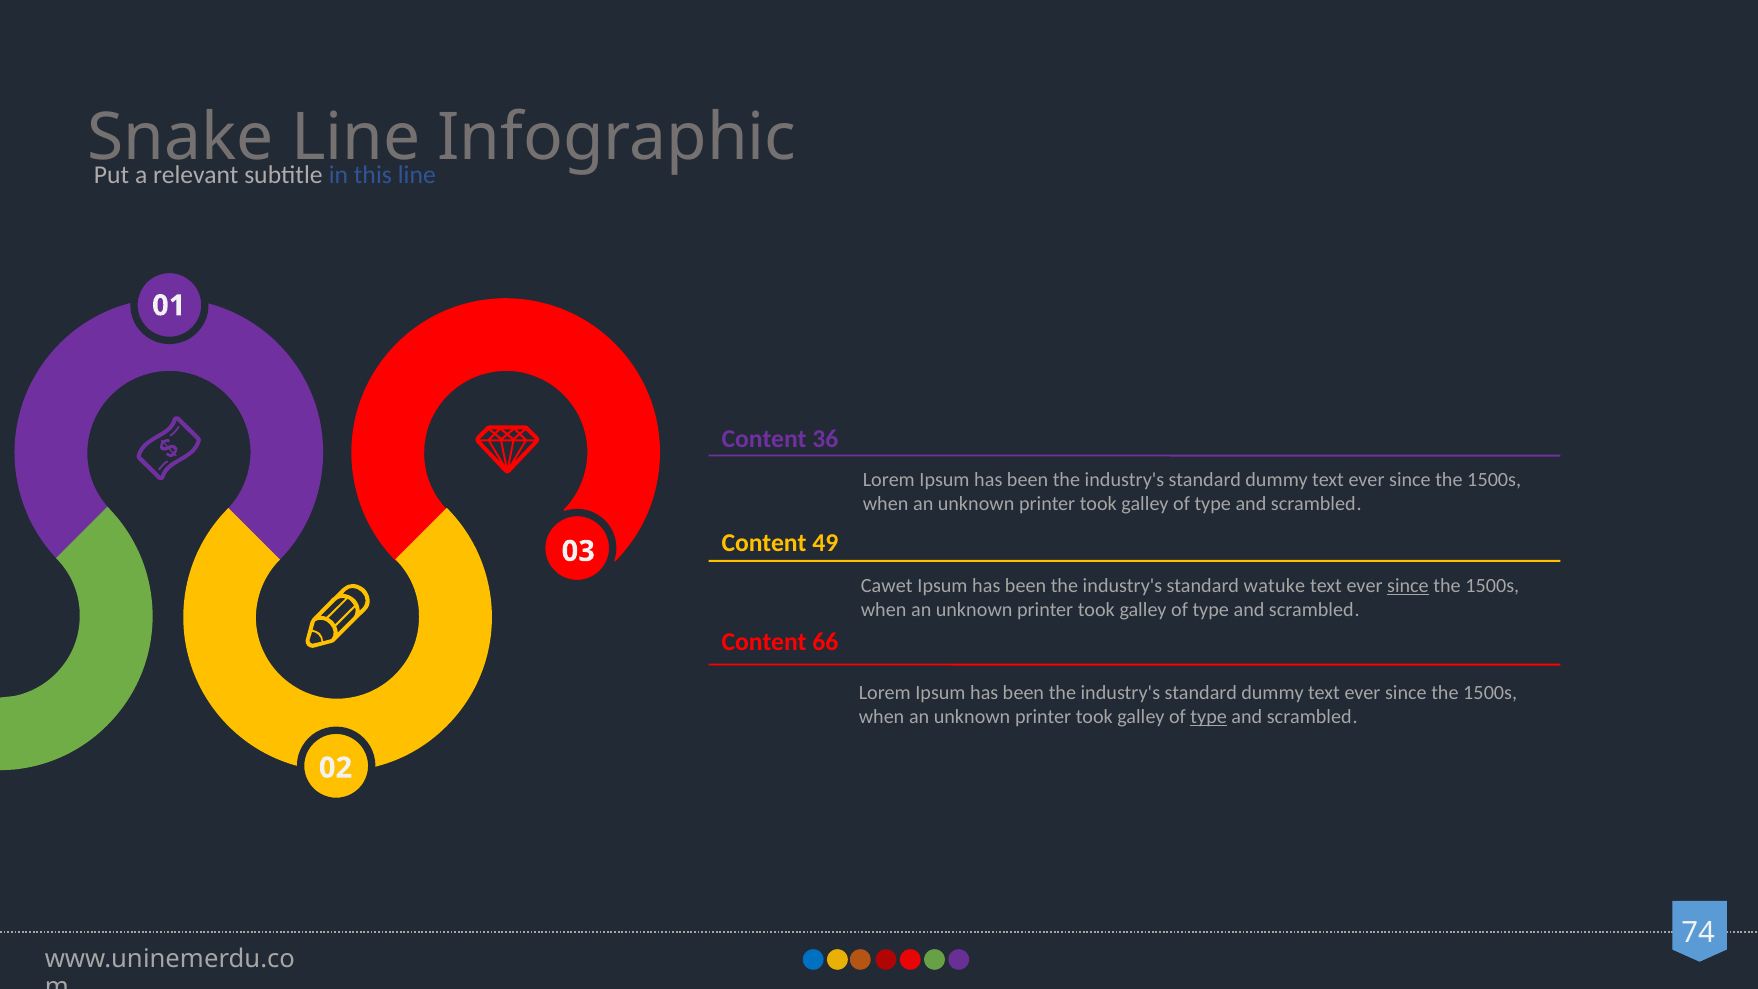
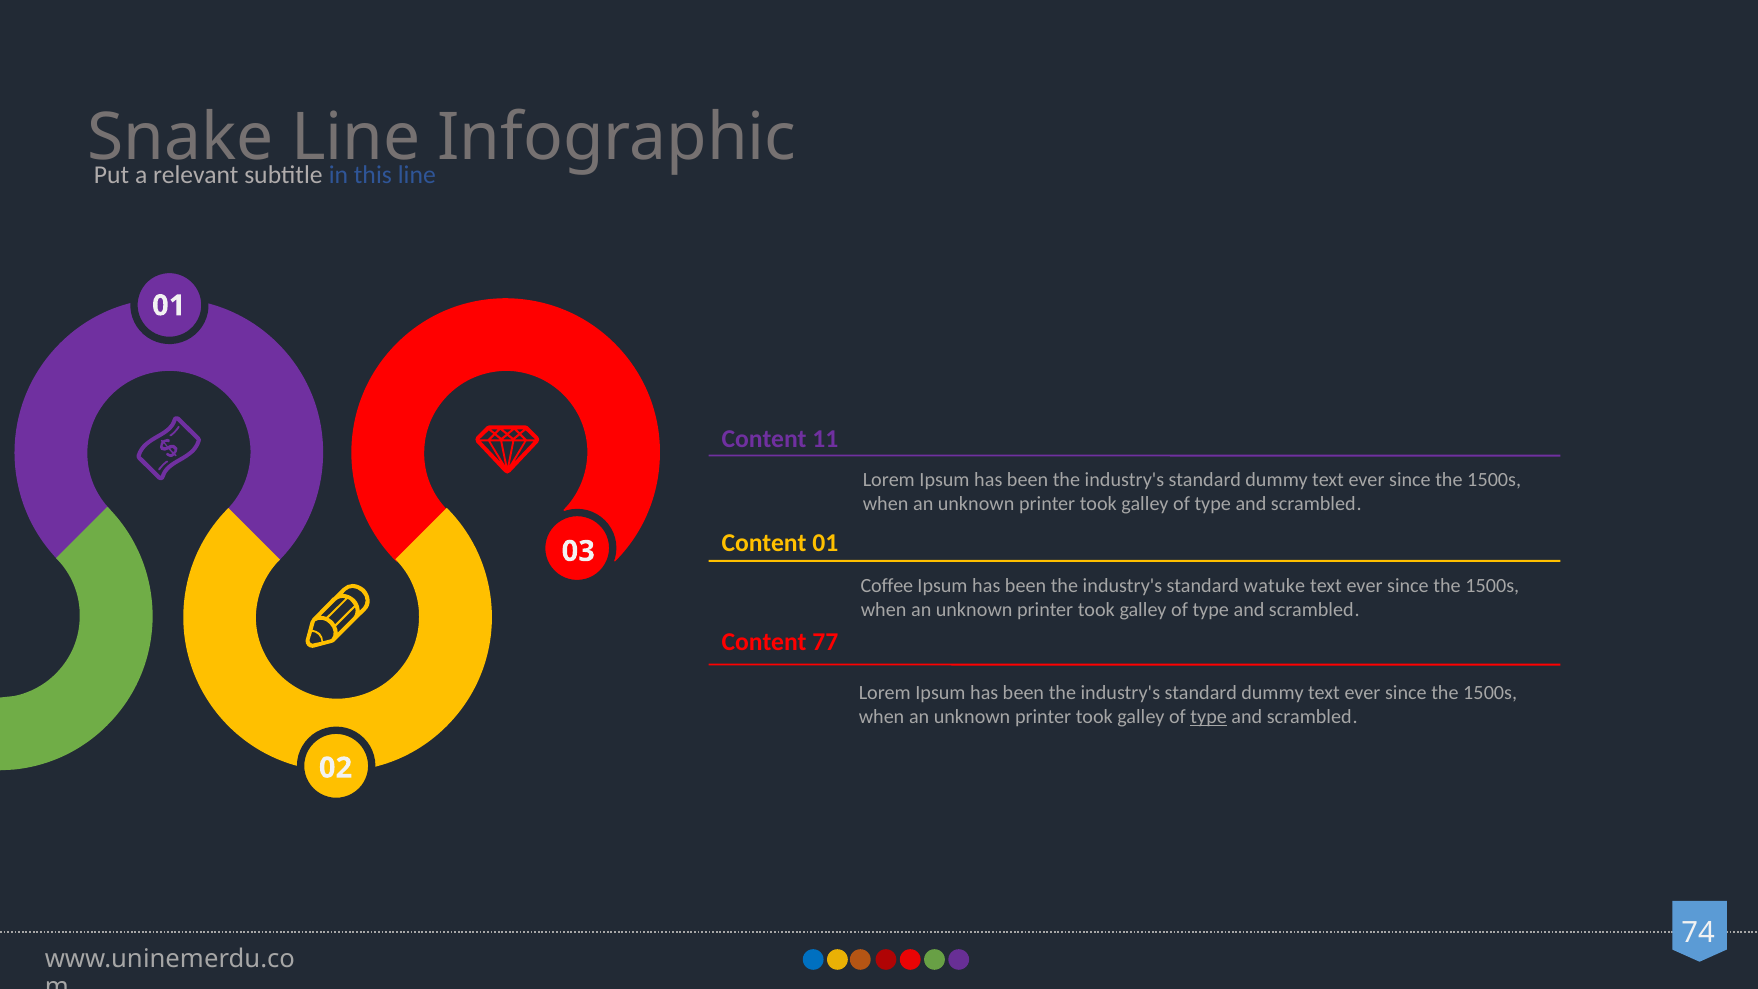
36: 36 -> 11
Content 49: 49 -> 01
Cawet: Cawet -> Coffee
since at (1408, 586) underline: present -> none
66: 66 -> 77
